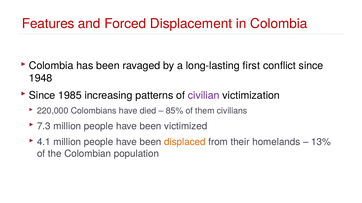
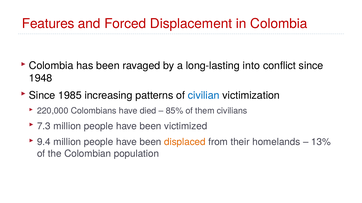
first: first -> into
civilian colour: purple -> blue
4.1: 4.1 -> 9.4
